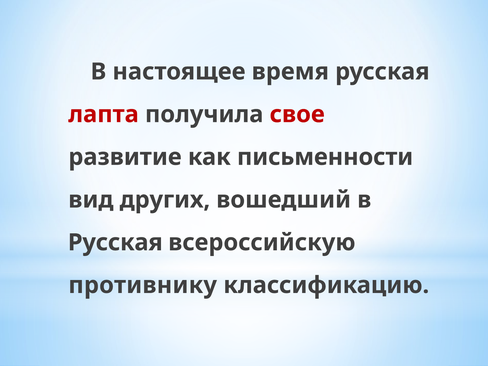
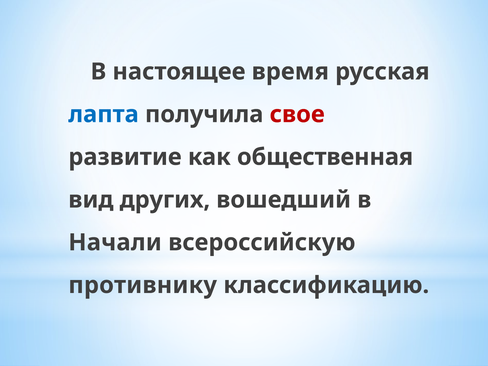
лапта colour: red -> blue
письменности: письменности -> общественная
Русская at (115, 242): Русская -> Начали
